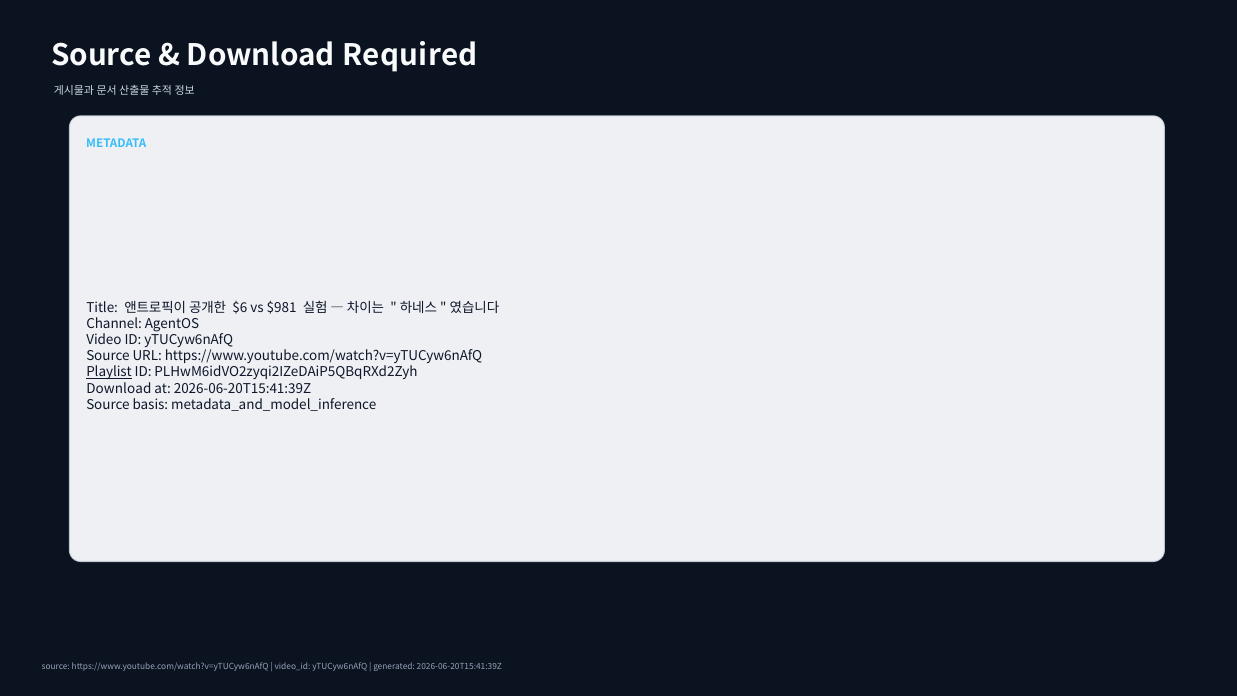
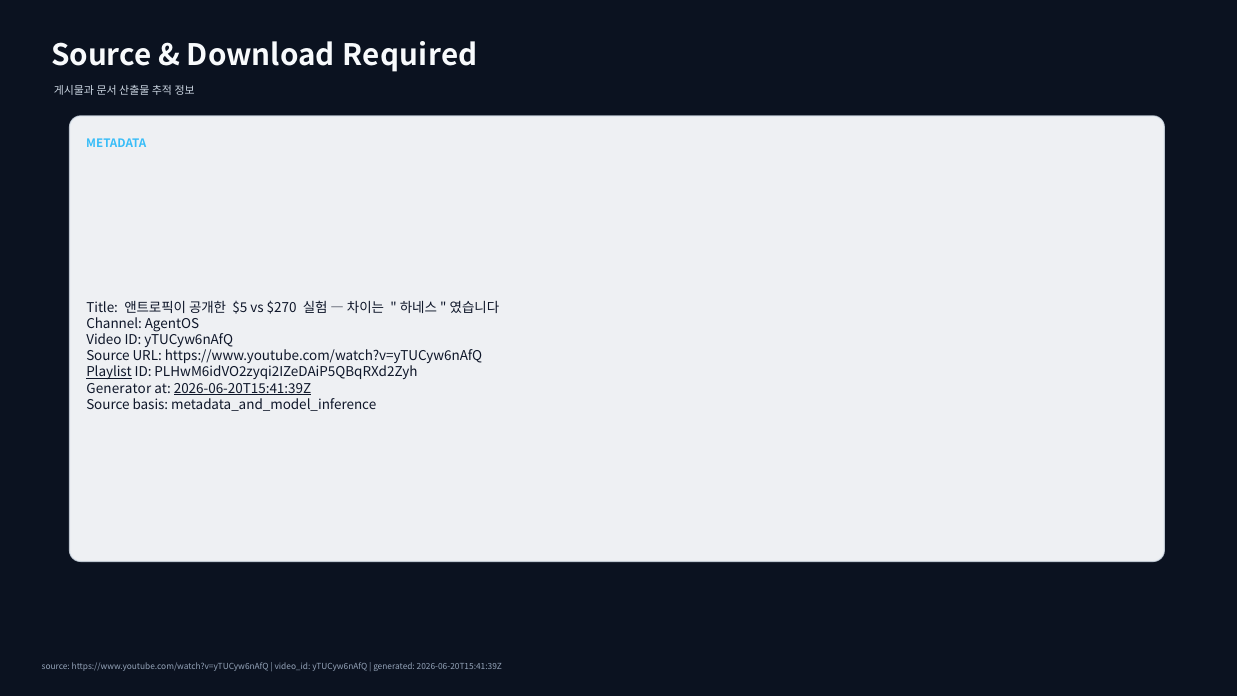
$6: $6 -> $5
$981: $981 -> $270
Download at (119, 388): Download -> Generator
2026-06-20T15:41:39Z at (243, 388) underline: none -> present
